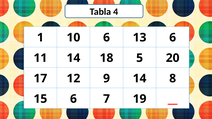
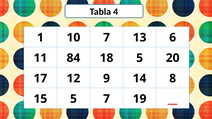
10 6: 6 -> 7
11 14: 14 -> 84
15 6: 6 -> 5
